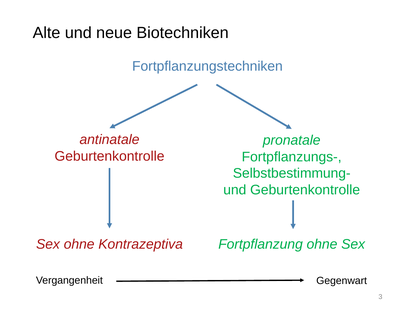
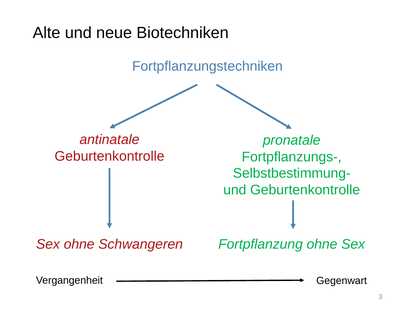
Kontrazeptiva: Kontrazeptiva -> Schwangeren
